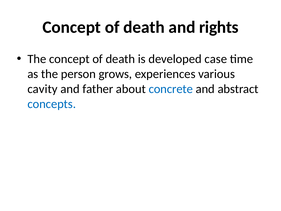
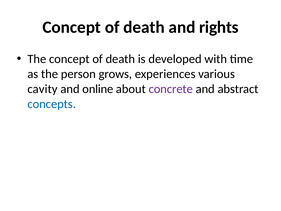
case: case -> with
father: father -> online
concrete colour: blue -> purple
